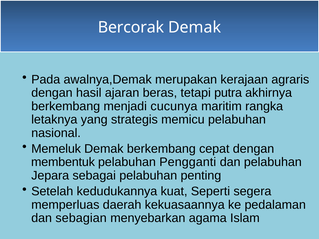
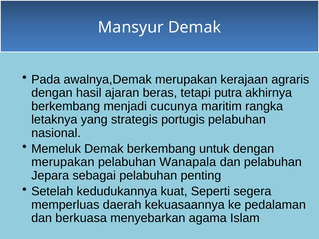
Bercorak: Bercorak -> Mansyur
memicu: memicu -> portugis
cepat: cepat -> untuk
membentuk at (63, 162): membentuk -> merupakan
Pengganti: Pengganti -> Wanapala
sebagian: sebagian -> berkuasa
